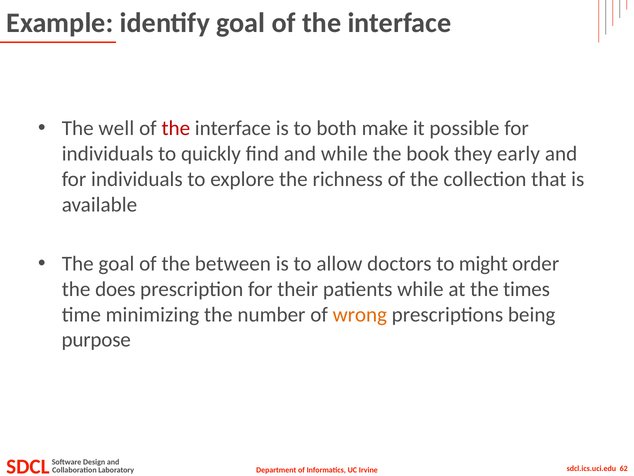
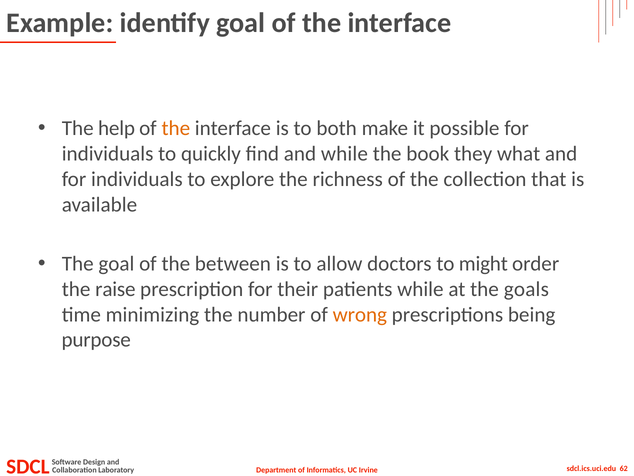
well: well -> help
the at (176, 128) colour: red -> orange
early: early -> what
does: does -> raise
times: times -> goals
